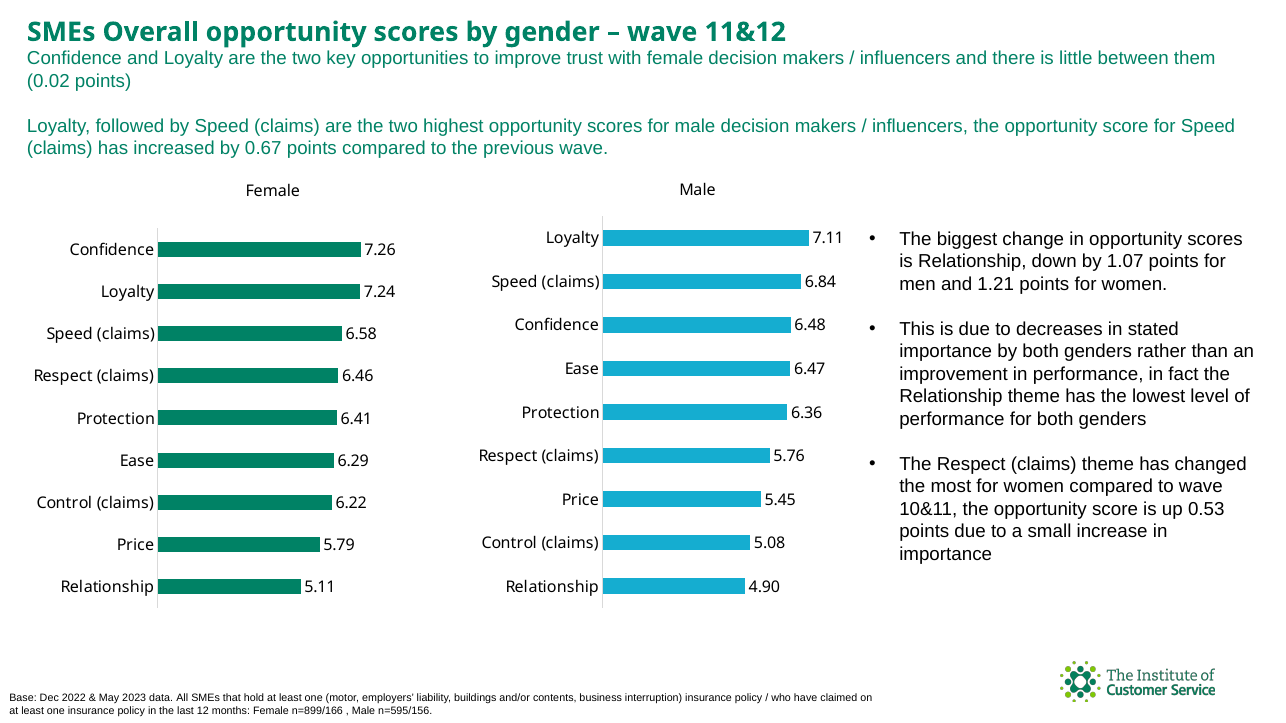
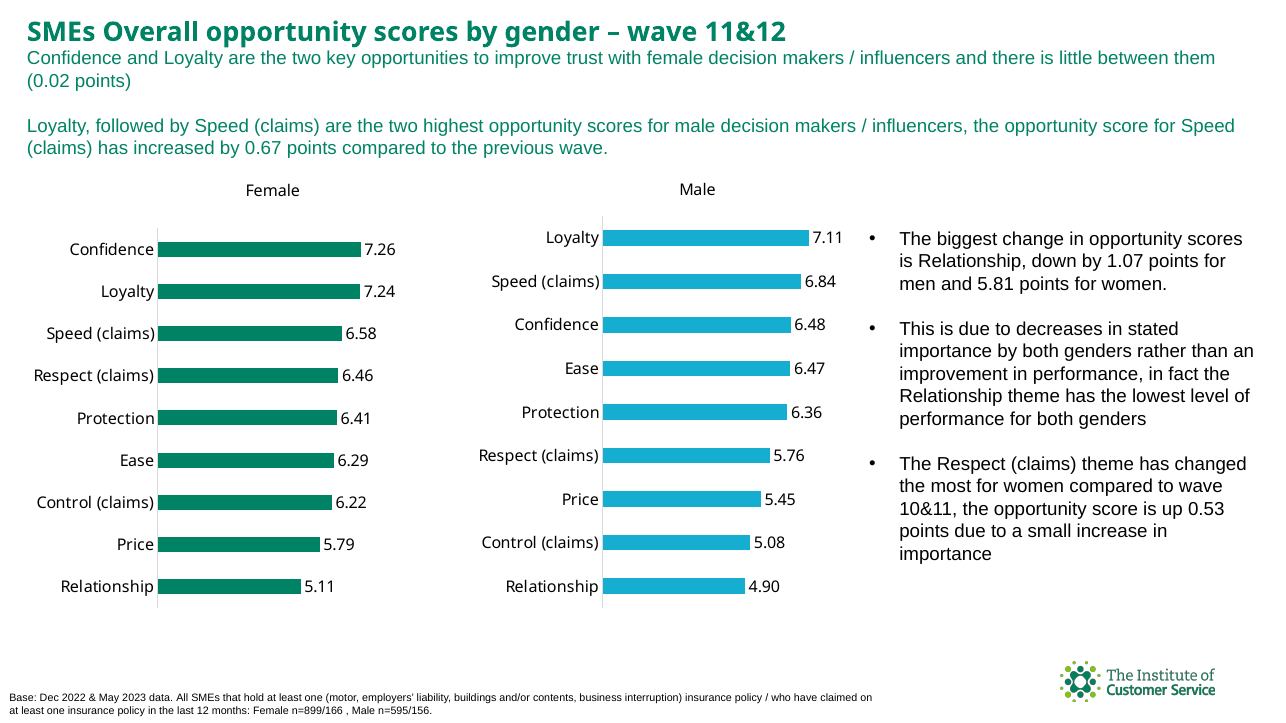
1.21: 1.21 -> 5.81
